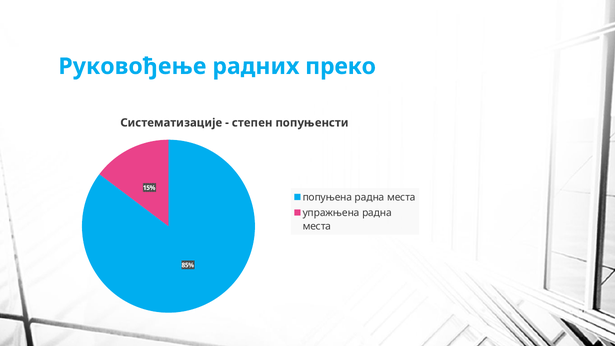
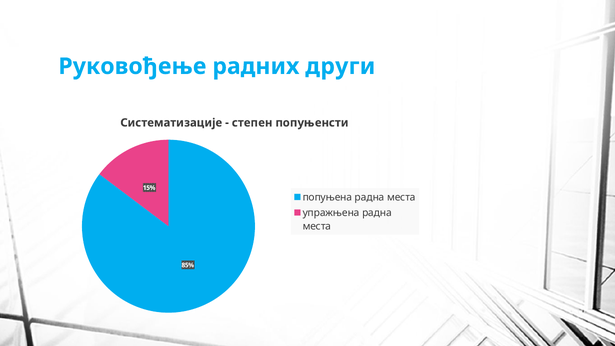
преко: преко -> други
